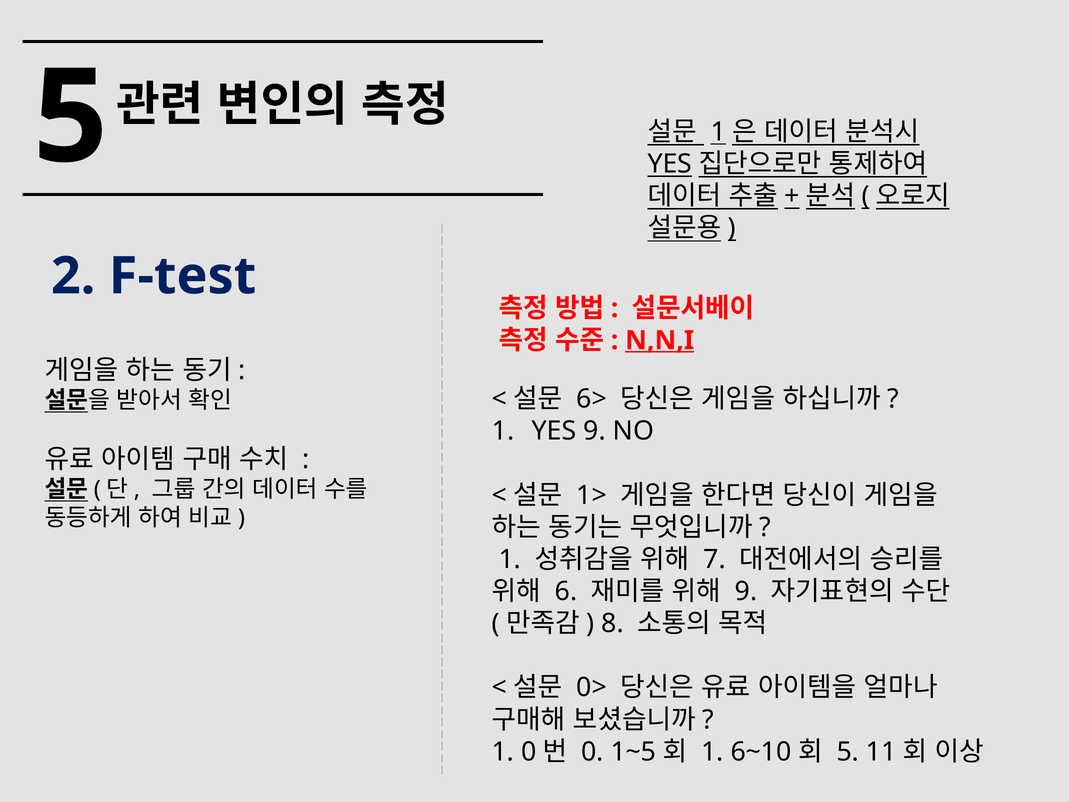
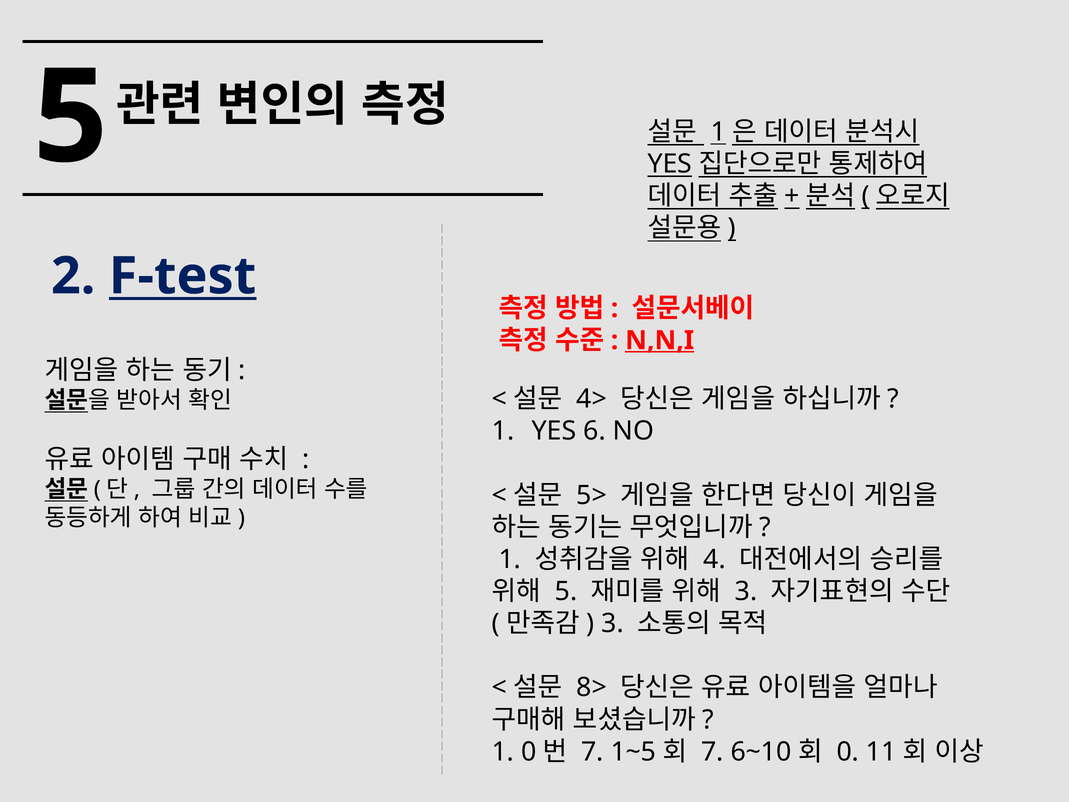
F-test underline: none -> present
6>: 6> -> 4>
YES 9: 9 -> 6
1>: 1> -> 5>
7: 7 -> 4
6 at (566, 591): 6 -> 5
9 at (746, 591): 9 -> 3
8 at (613, 623): 8 -> 3
0>: 0> -> 8>
0 at (592, 752): 0 -> 7
1 at (712, 752): 1 -> 7
5 at (848, 752): 5 -> 0
